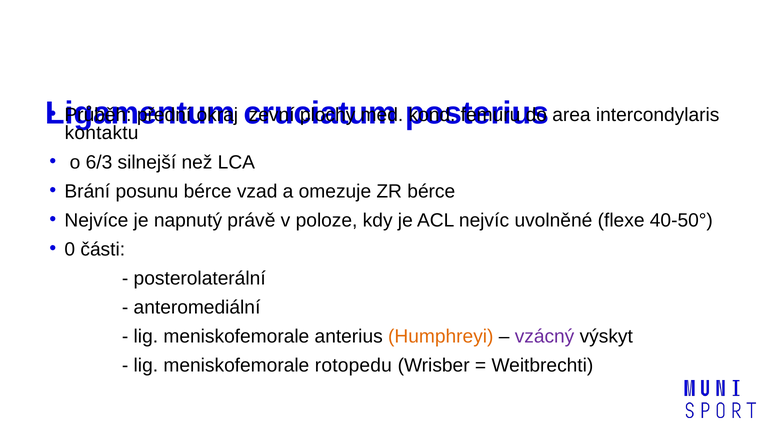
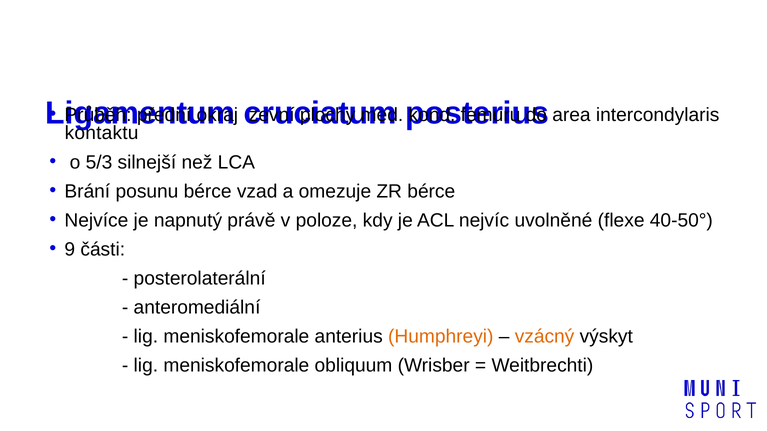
6/3: 6/3 -> 5/3
0: 0 -> 9
vzácný colour: purple -> orange
rotopedu: rotopedu -> obliquum
